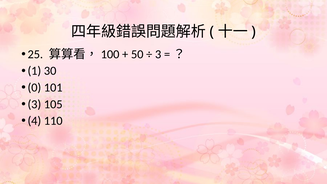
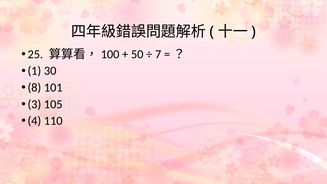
3 at (158, 54): 3 -> 7
0: 0 -> 8
